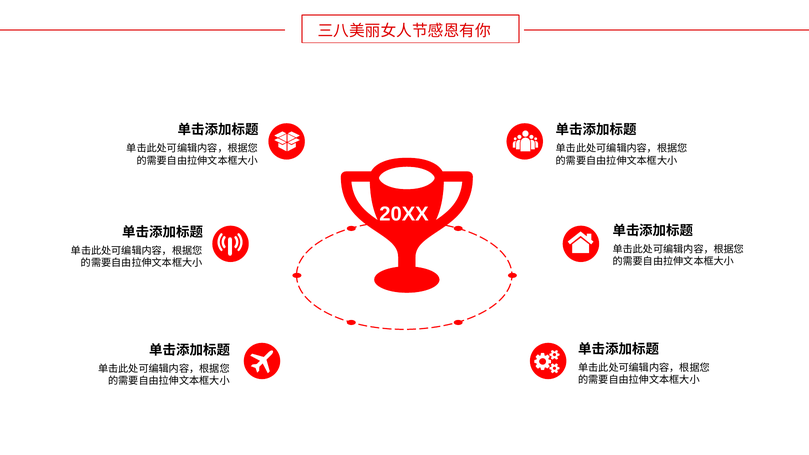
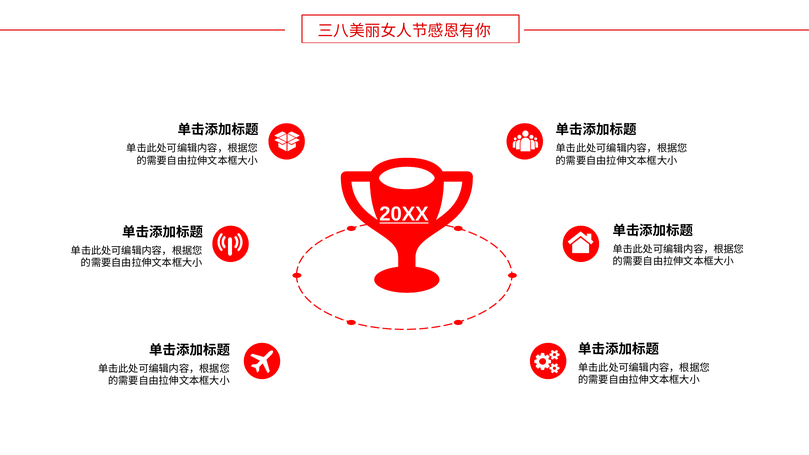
20XX underline: none -> present
